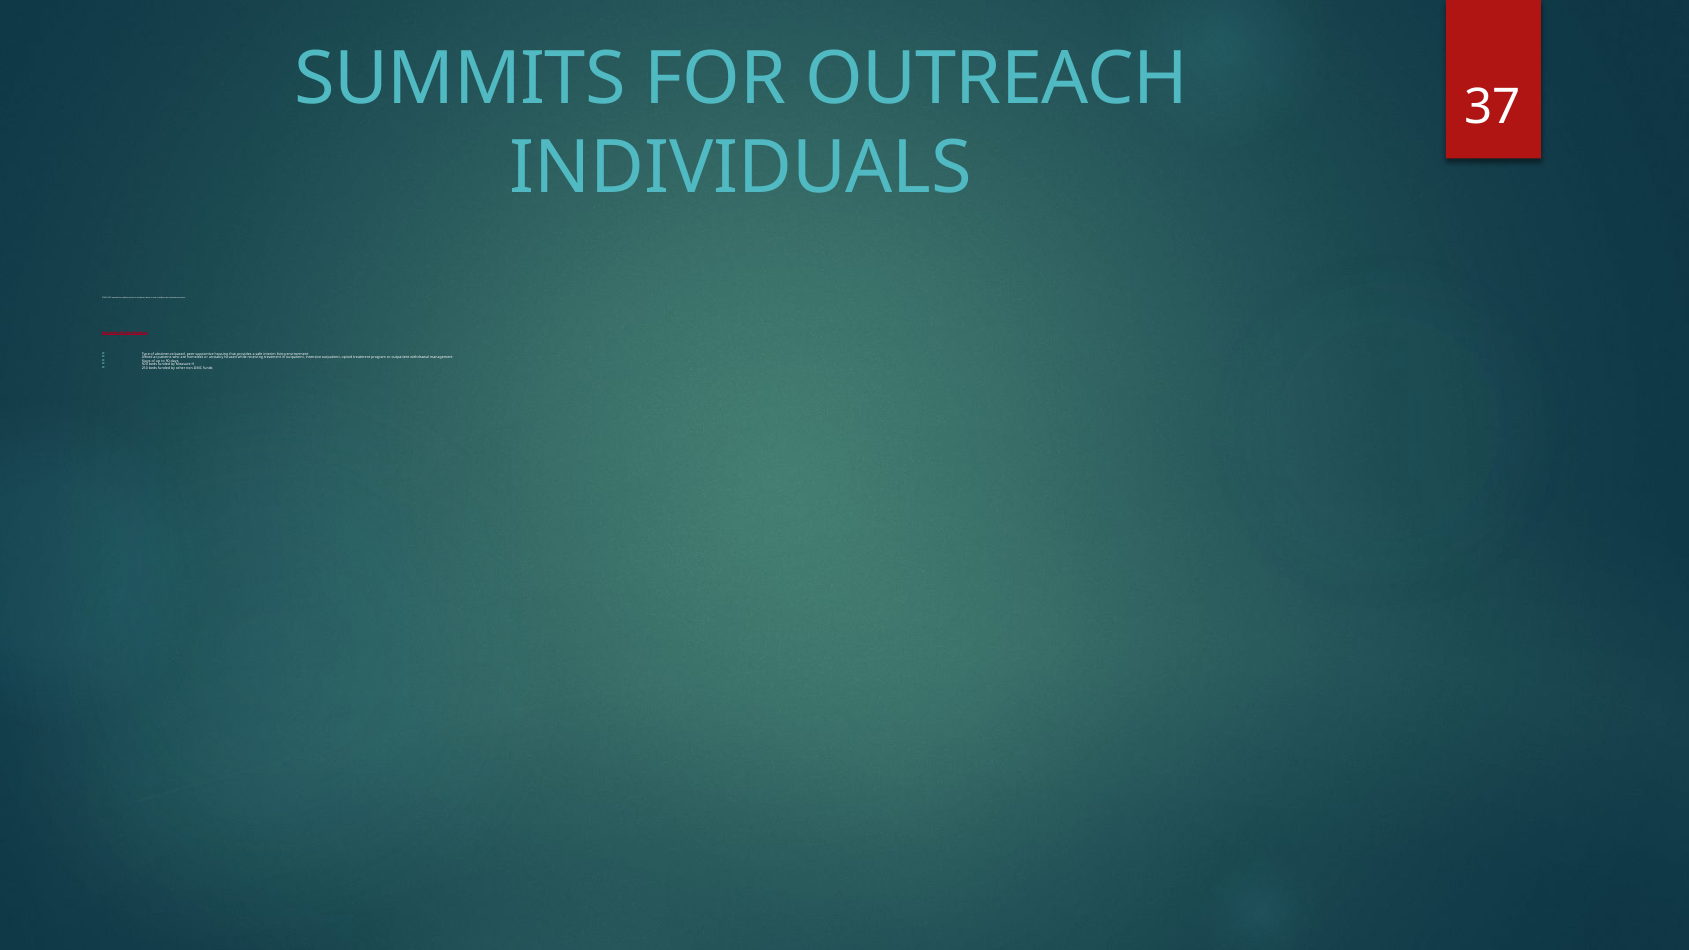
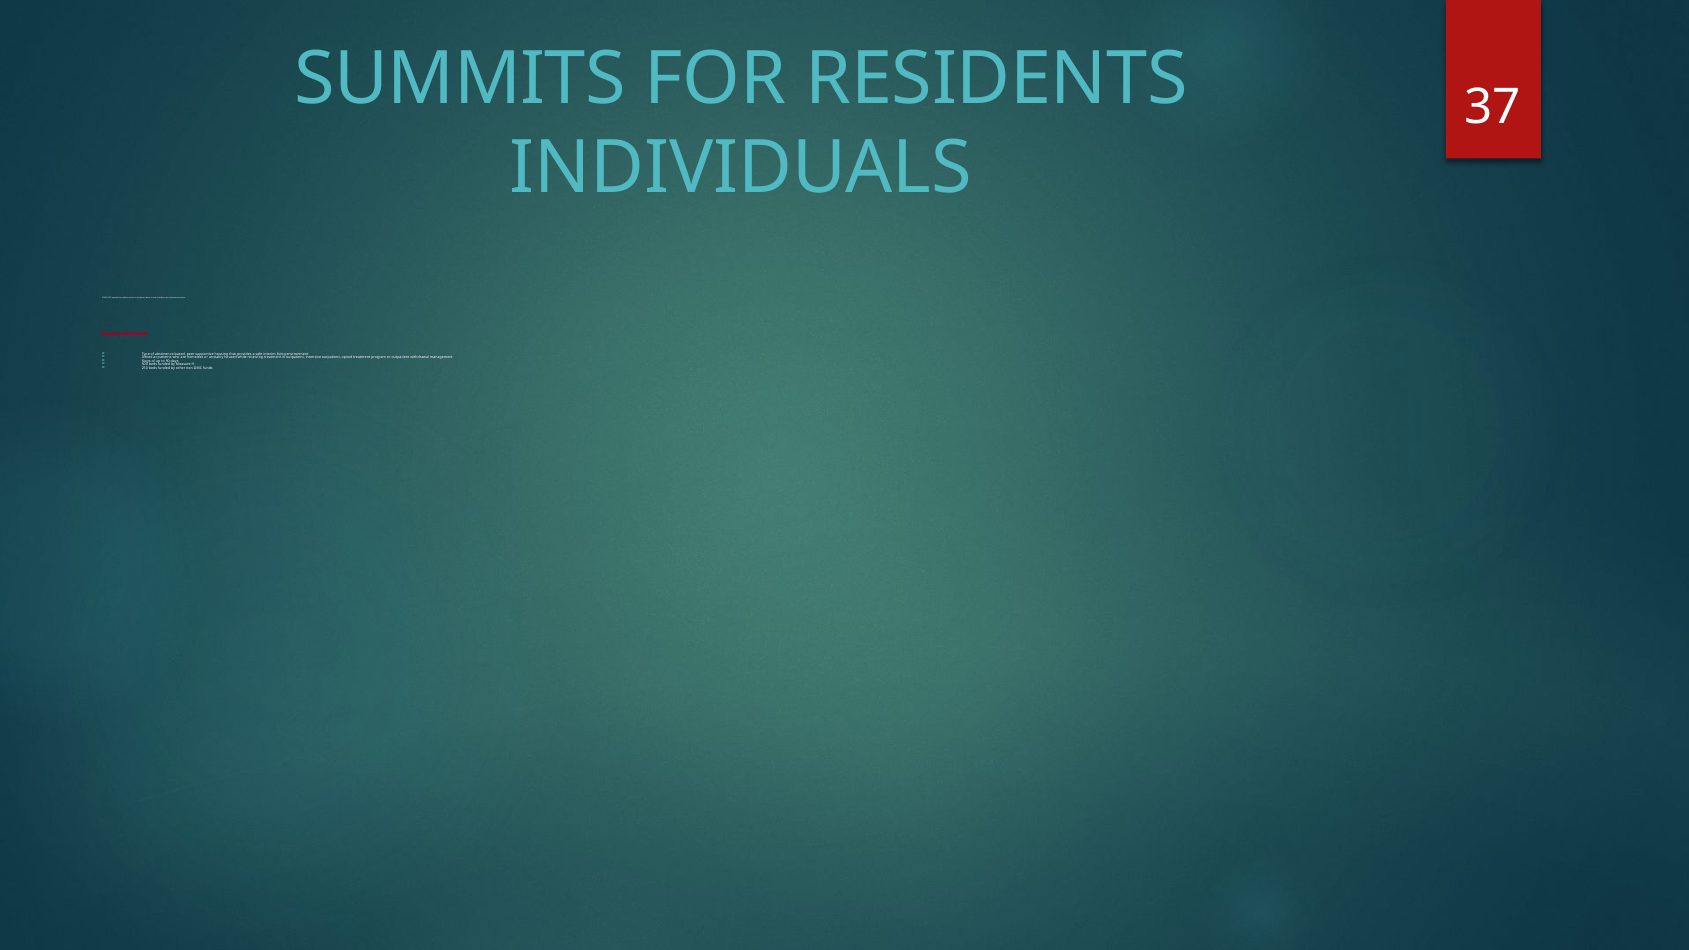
OUTREACH: OUTREACH -> RESIDENTS
